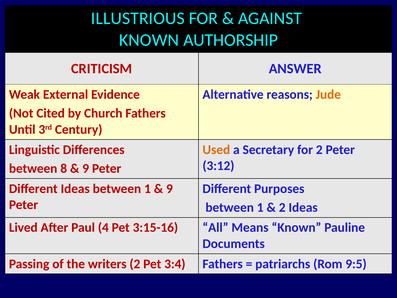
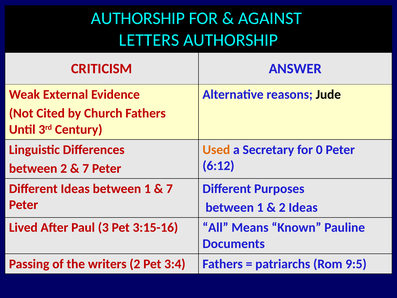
ILLUSTRIOUS at (138, 18): ILLUSTRIOUS -> AUTHORSHIP
KNOWN at (149, 40): KNOWN -> LETTERS
Jude colour: orange -> black
for 2: 2 -> 0
3:12: 3:12 -> 6:12
between 8: 8 -> 2
9 at (86, 168): 9 -> 7
9 at (170, 188): 9 -> 7
4: 4 -> 3
